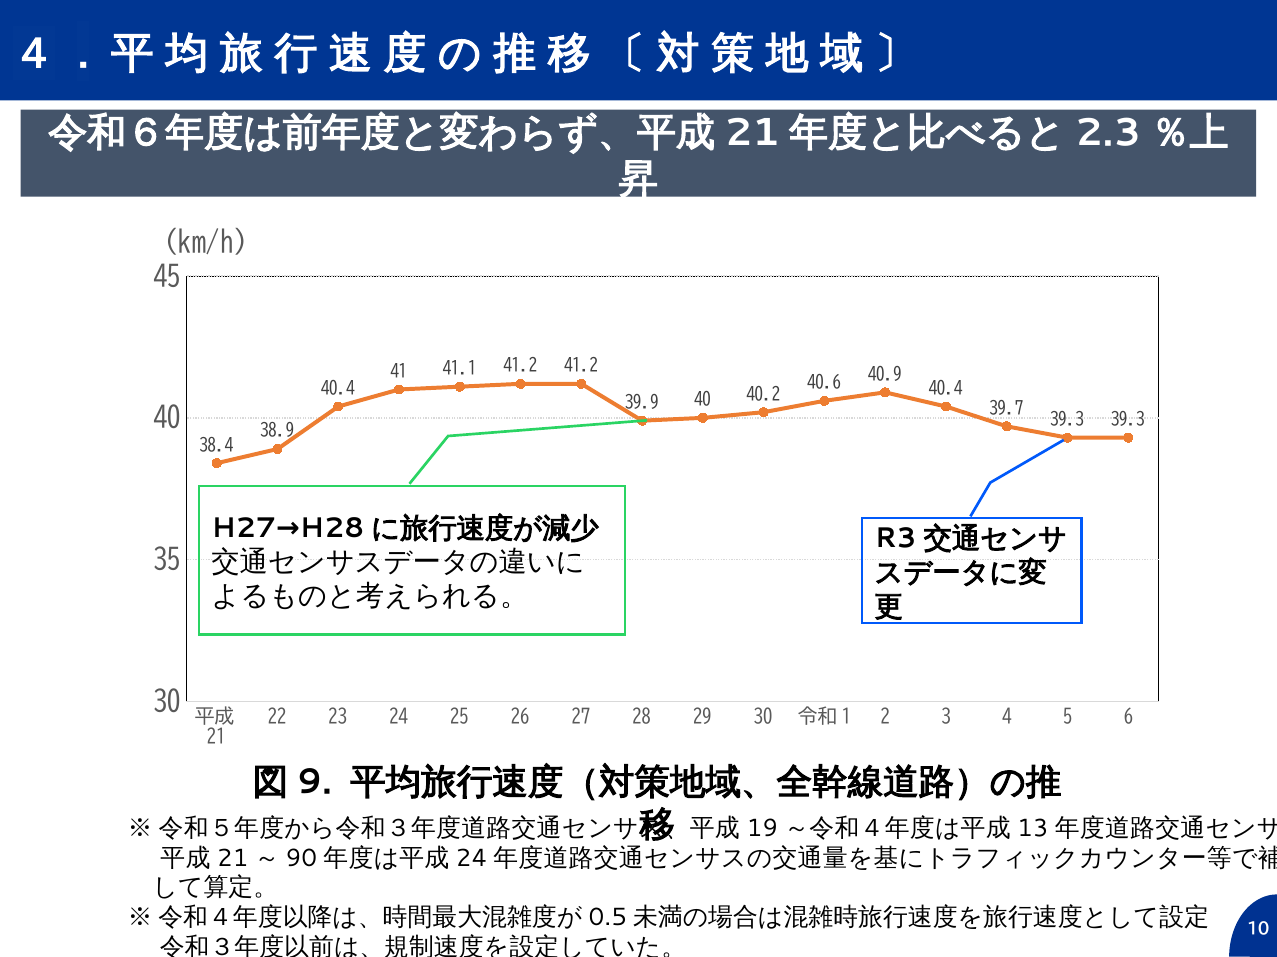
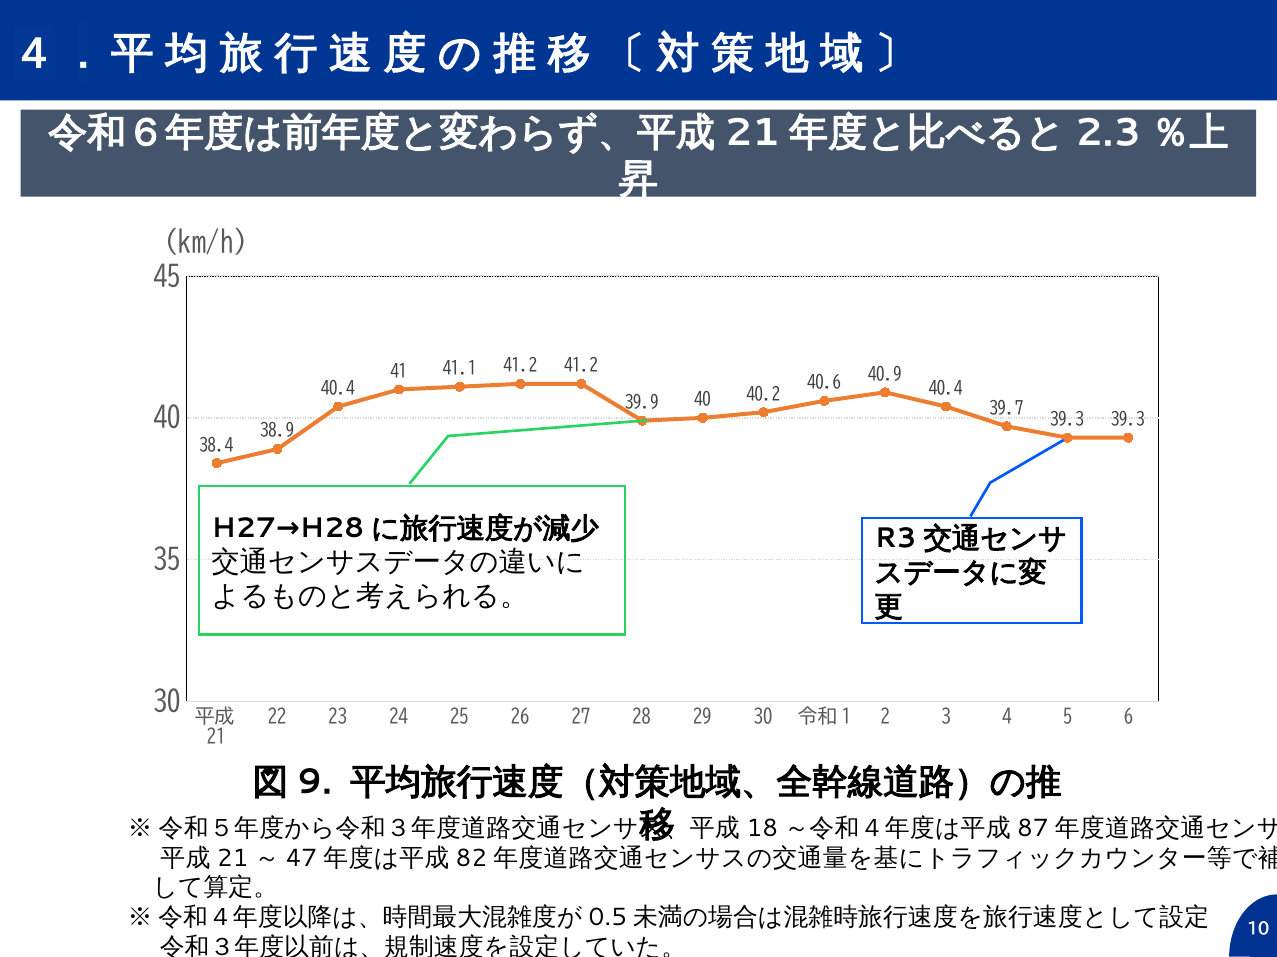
19: 19 -> 18
13: 13 -> 87
90: 90 -> 47
24 at (471, 859): 24 -> 82
